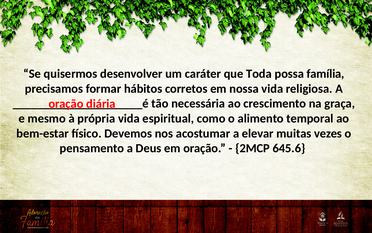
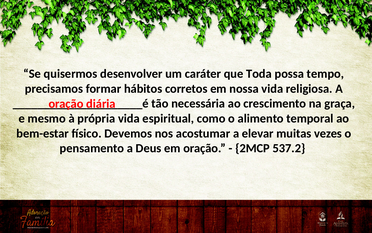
família: família -> tempo
645.6: 645.6 -> 537.2
